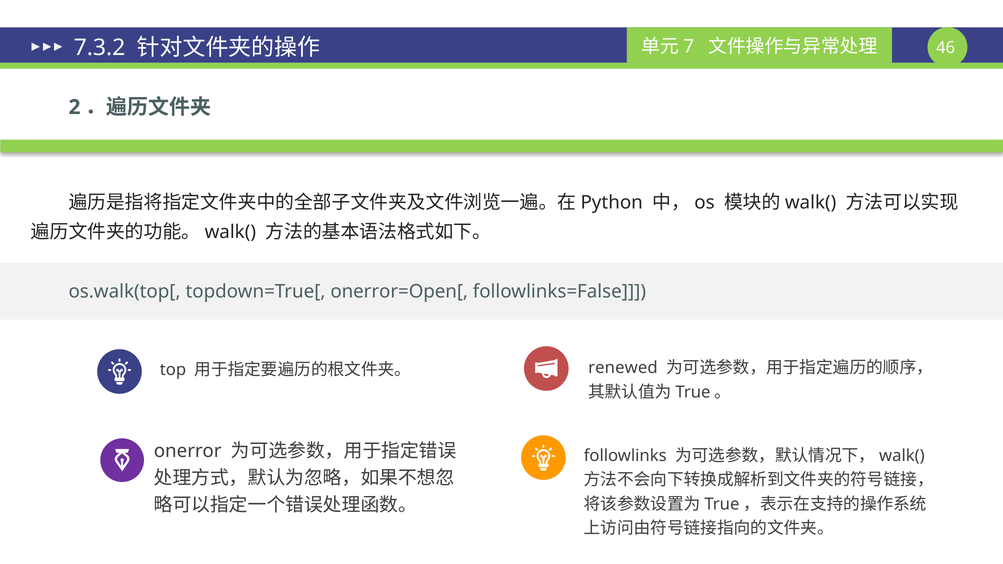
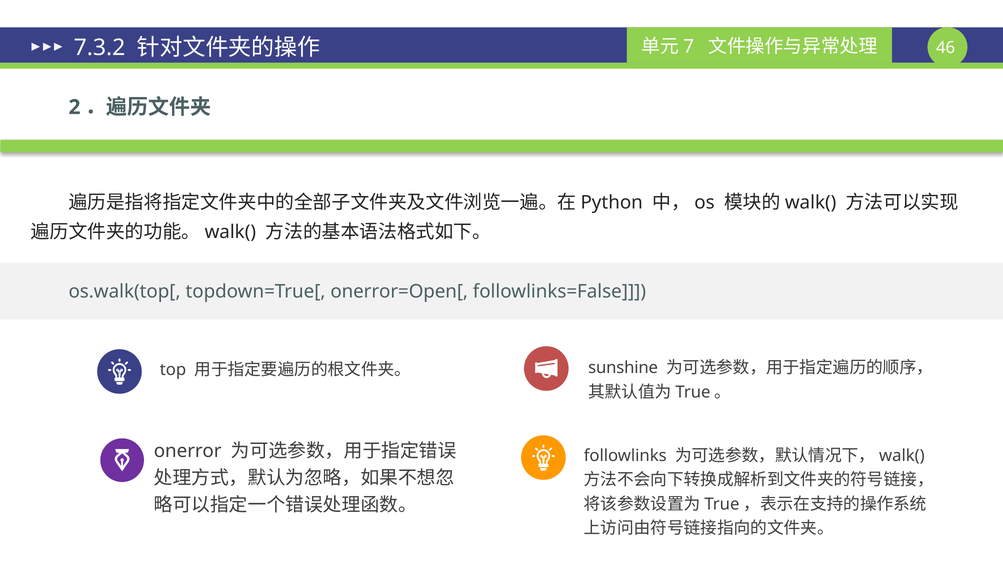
renewed: renewed -> sunshine
